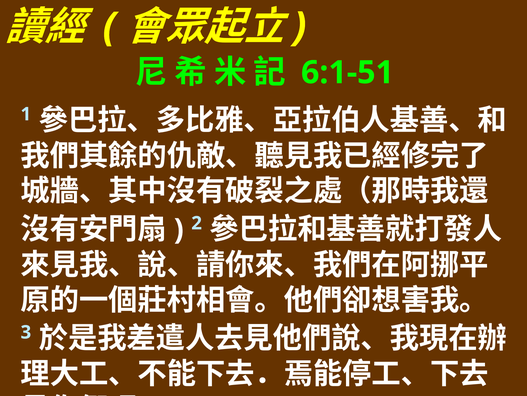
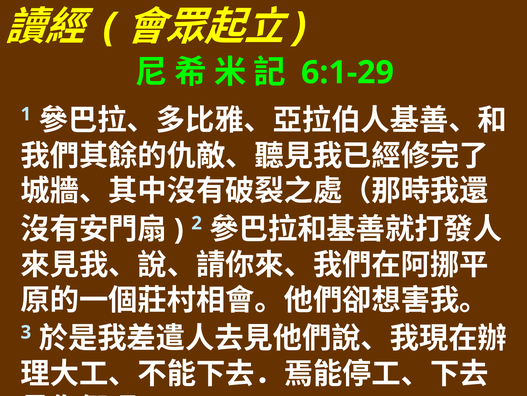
6:1-51: 6:1-51 -> 6:1-29
